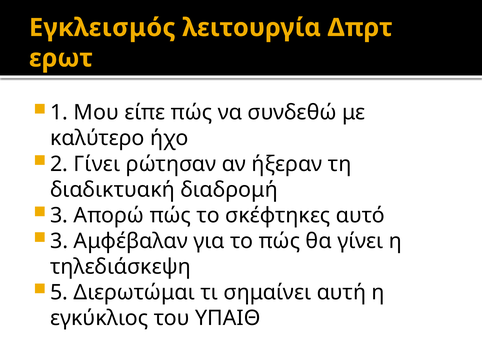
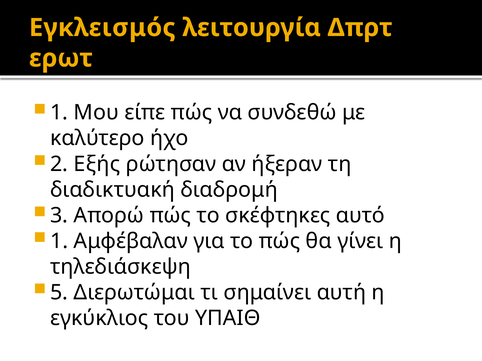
2 Γίνει: Γίνει -> Εξής
3 at (59, 241): 3 -> 1
